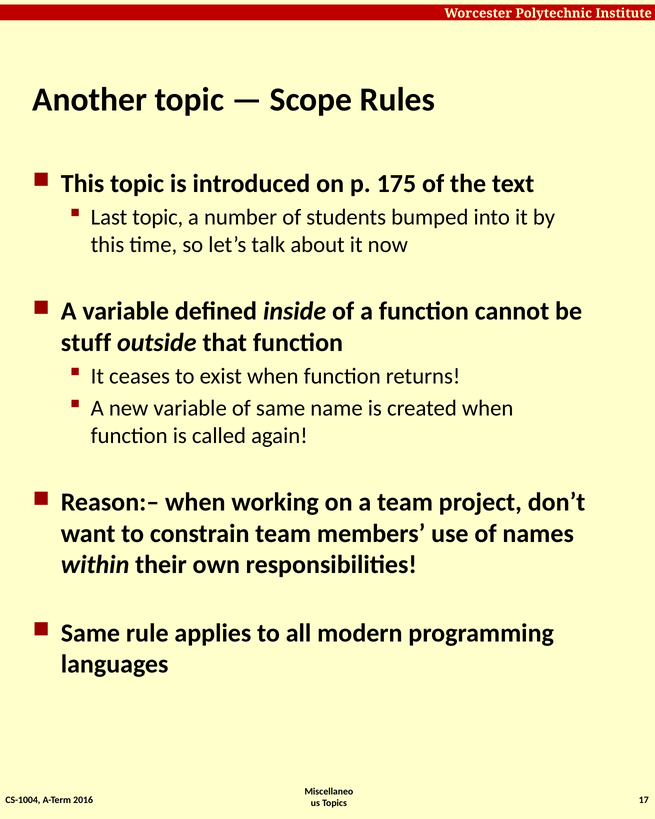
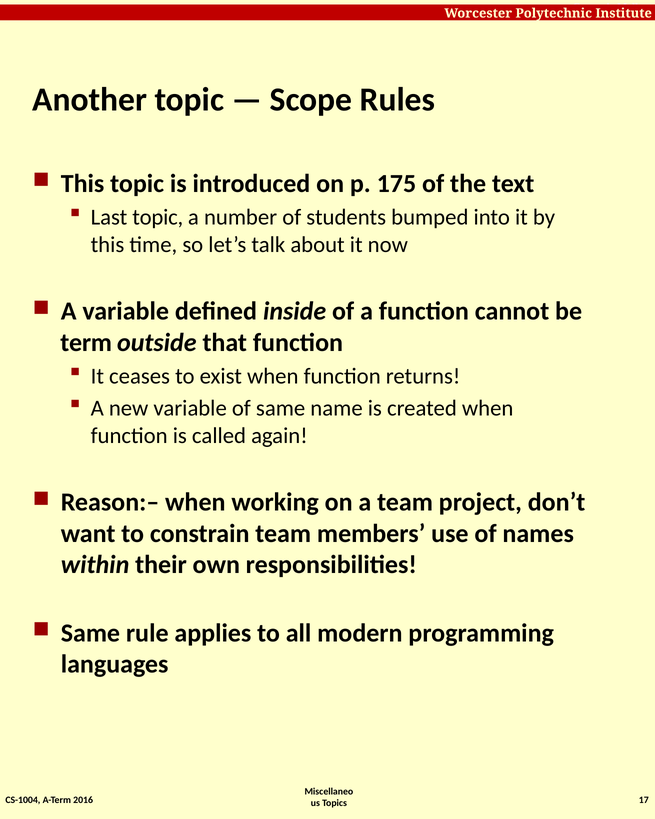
stuff: stuff -> term
